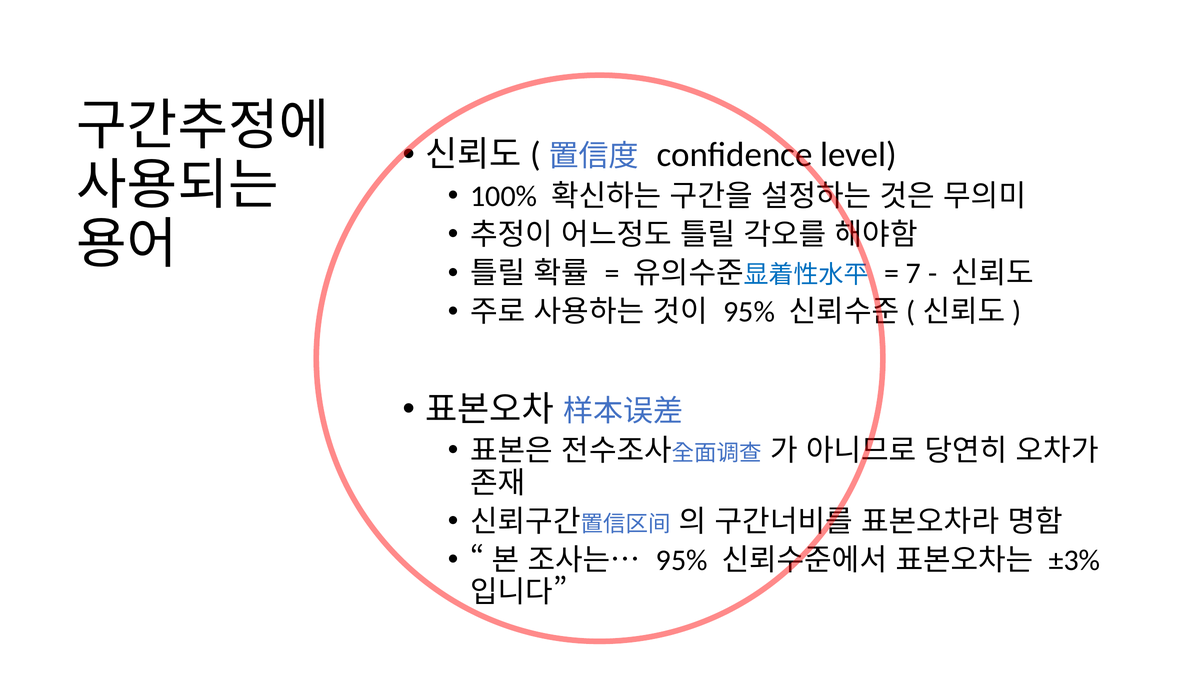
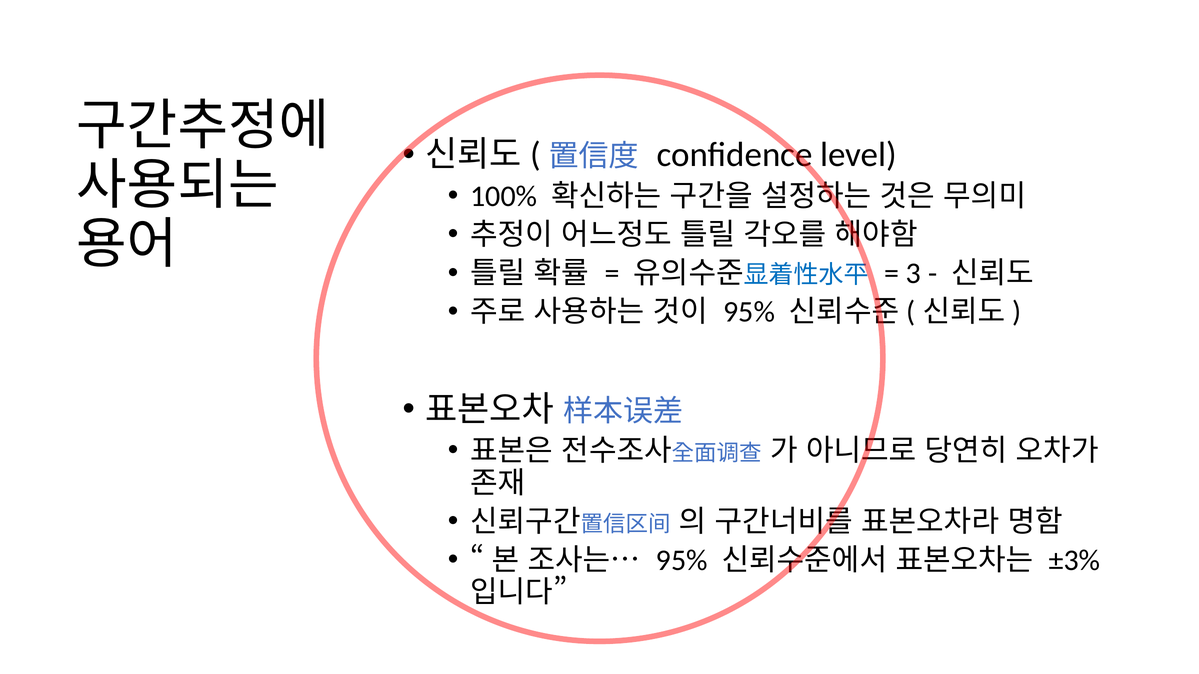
7: 7 -> 3
